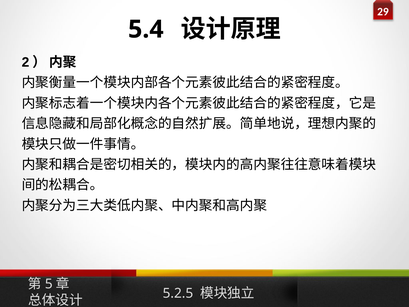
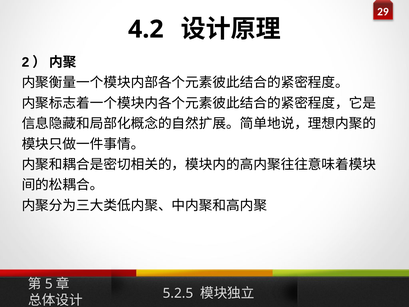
5.4: 5.4 -> 4.2
